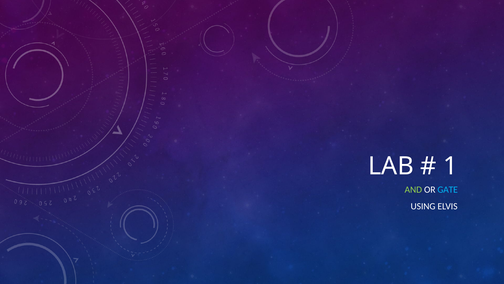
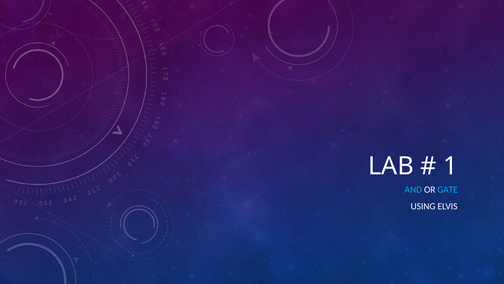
AND colour: light green -> light blue
